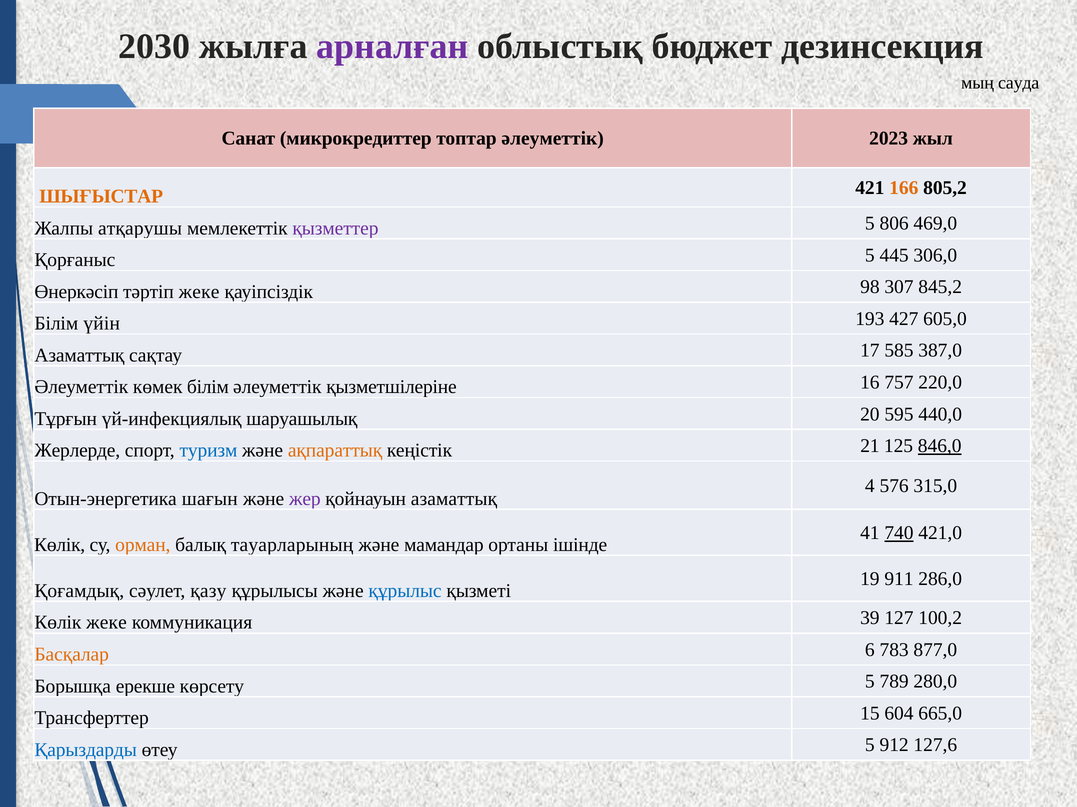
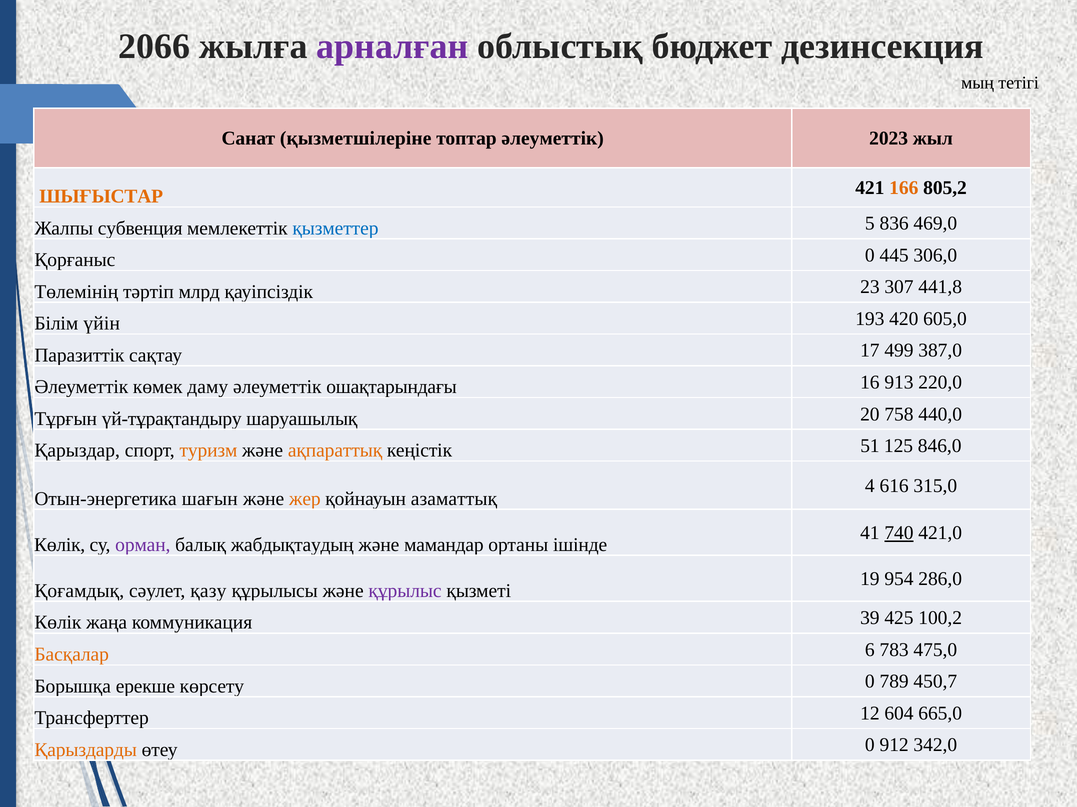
2030: 2030 -> 2066
сауда: сауда -> тетігі
микрокредиттер: микрокредиттер -> қызметшілеріне
атқарушы: атқарушы -> субвенция
қызметтер colour: purple -> blue
806: 806 -> 836
Қорғаныс 5: 5 -> 0
Өнеркәсіп: Өнеркәсіп -> Төлемінің
тәртіп жеке: жеке -> млрд
98: 98 -> 23
845,2: 845,2 -> 441,8
427: 427 -> 420
Азаматтық at (79, 356): Азаматтық -> Паразиттік
585: 585 -> 499
көмек білім: білім -> даму
қызметшілеріне: қызметшілеріне -> ошақтарындағы
757: 757 -> 913
үй-инфекциялық: үй-инфекциялық -> үй-тұрақтандыру
595: 595 -> 758
Жерлерде: Жерлерде -> Қарыздар
туризм colour: blue -> orange
21: 21 -> 51
846,0 underline: present -> none
576: 576 -> 616
жер colour: purple -> orange
орман colour: orange -> purple
тауарларының: тауарларының -> жабдықтаудың
911: 911 -> 954
құрылыс colour: blue -> purple
Көлiк жеке: жеке -> жаңа
127: 127 -> 425
877,0: 877,0 -> 475,0
көрсету 5: 5 -> 0
280,0: 280,0 -> 450,7
15: 15 -> 12
Қарыздарды colour: blue -> orange
өтеу 5: 5 -> 0
127,6: 127,6 -> 342,0
